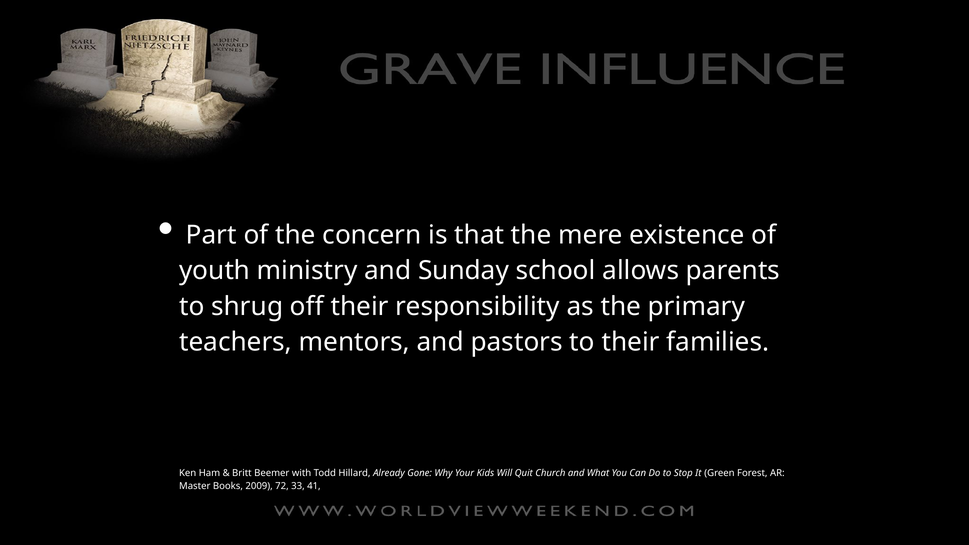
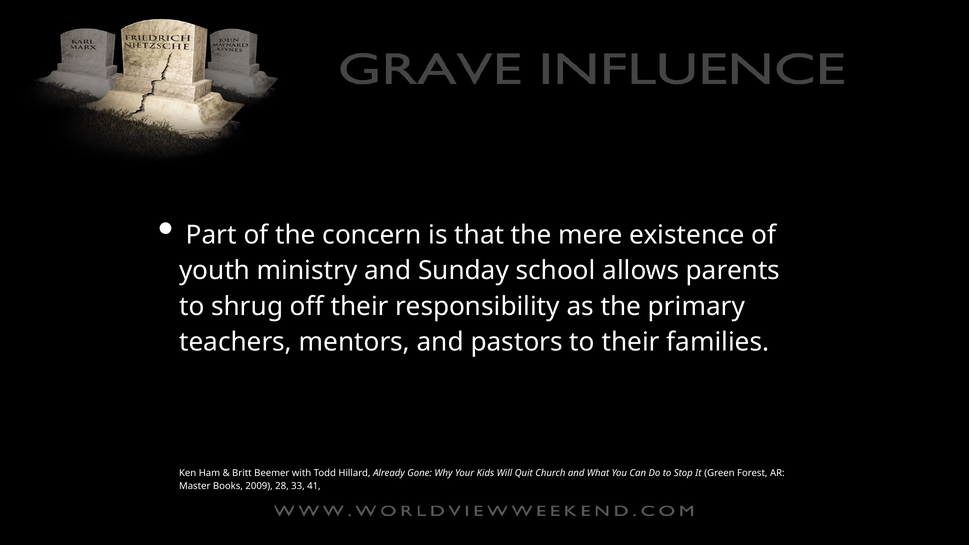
72: 72 -> 28
